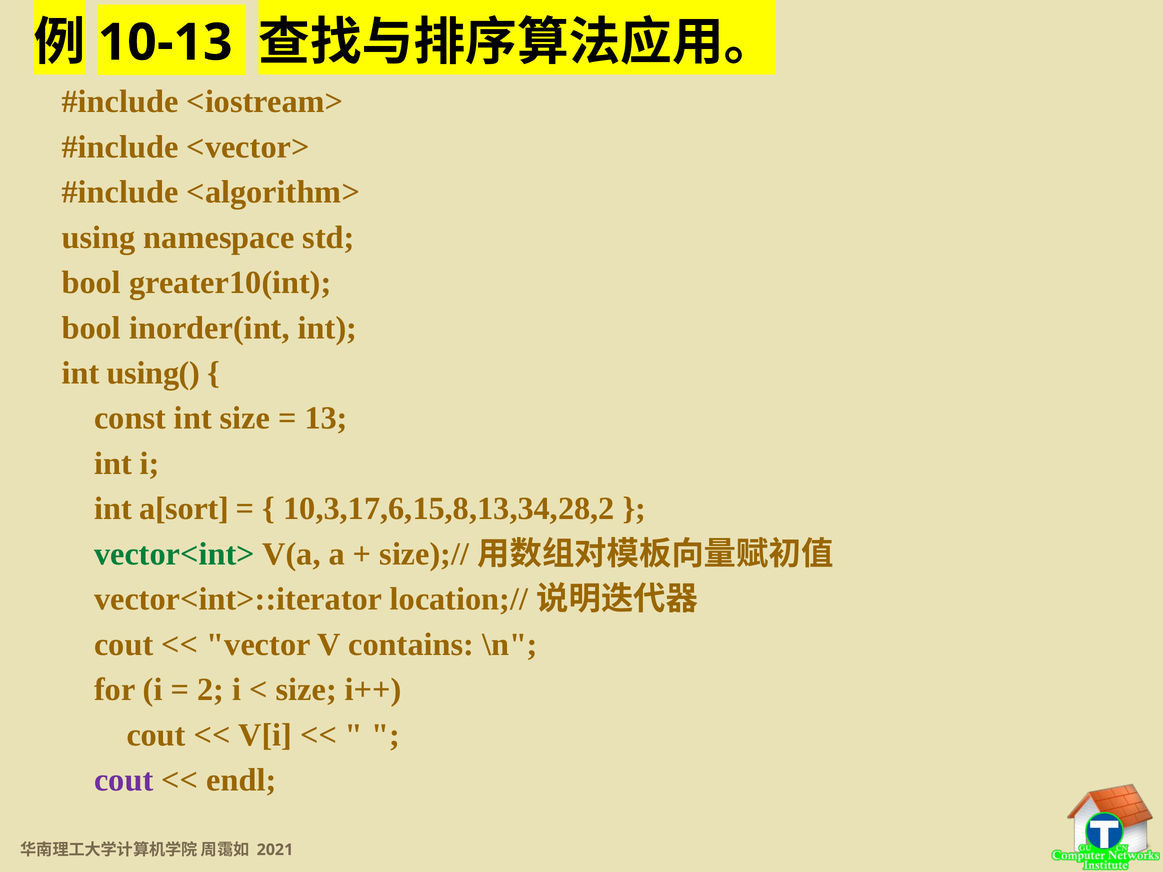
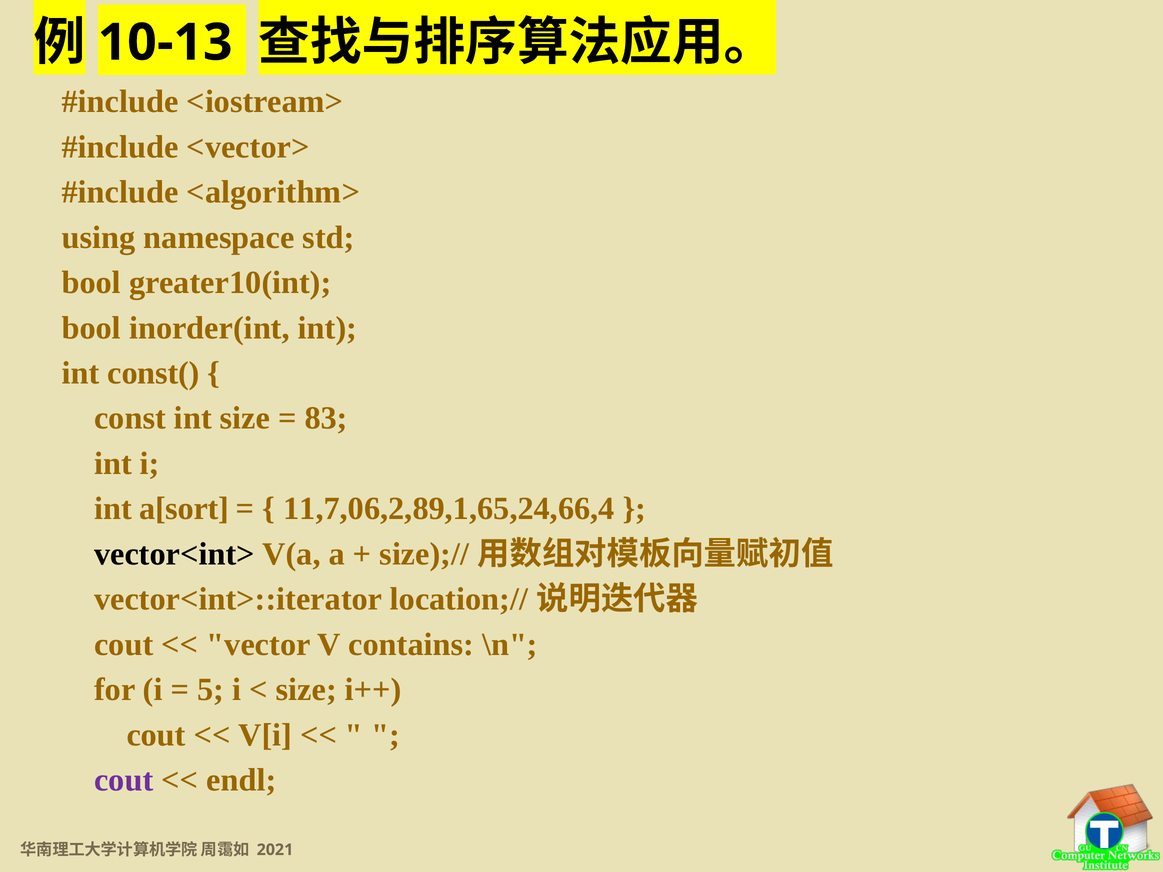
using(: using( -> const(
13: 13 -> 83
10,3,17,6,15,8,13,34,28,2: 10,3,17,6,15,8,13,34,28,2 -> 11,7,06,2,89,1,65,24,66,4
vector<int> colour: green -> black
2: 2 -> 5
